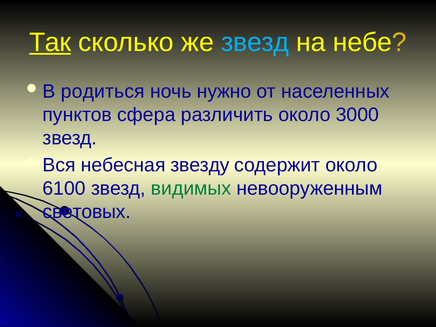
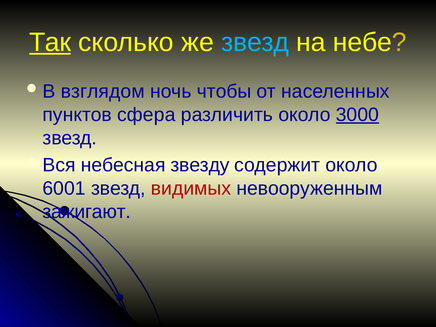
родиться: родиться -> взглядом
нужно: нужно -> чтобы
3000 underline: none -> present
6100: 6100 -> 6001
видимых colour: green -> red
световых: световых -> зажигают
